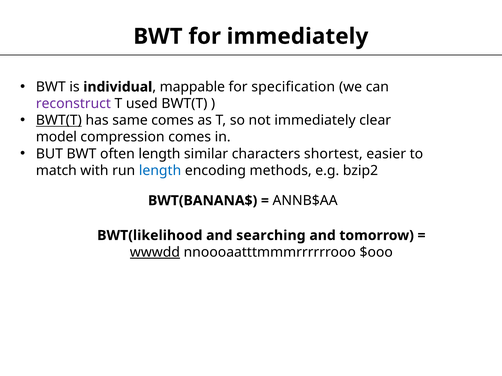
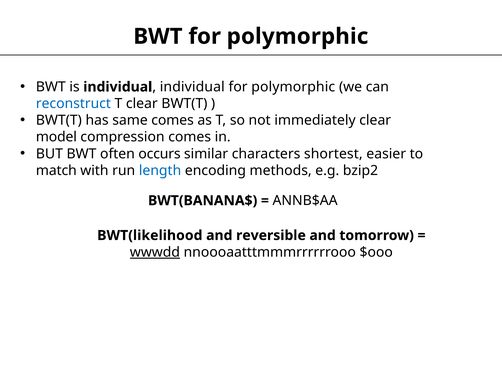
BWT for immediately: immediately -> polymorphic
mappable at (192, 87): mappable -> individual
specification at (293, 87): specification -> polymorphic
reconstruct colour: purple -> blue
T used: used -> clear
BWT(T at (59, 121) underline: present -> none
often length: length -> occurs
searching: searching -> reversible
